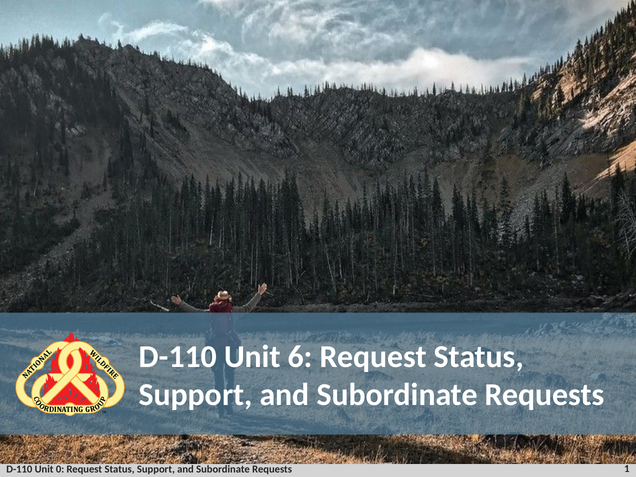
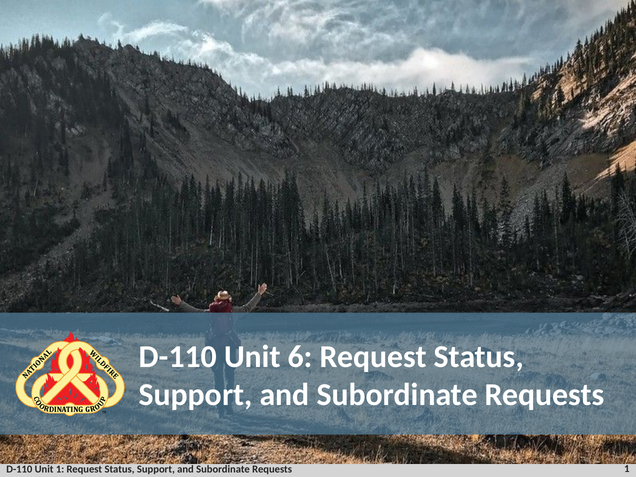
Unit 0: 0 -> 1
